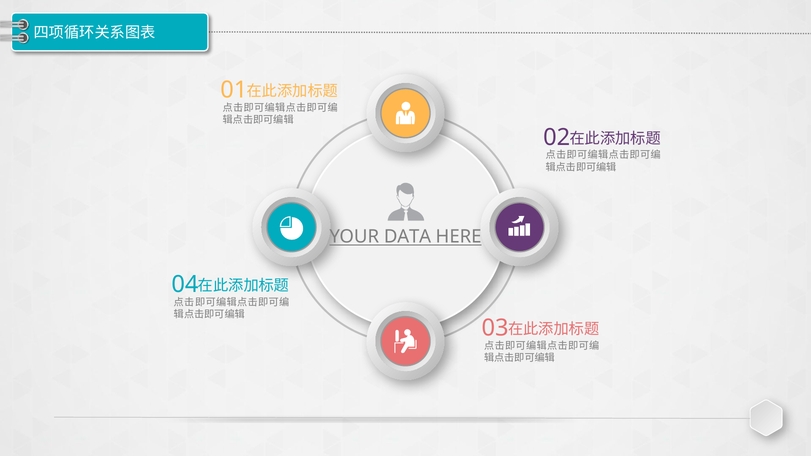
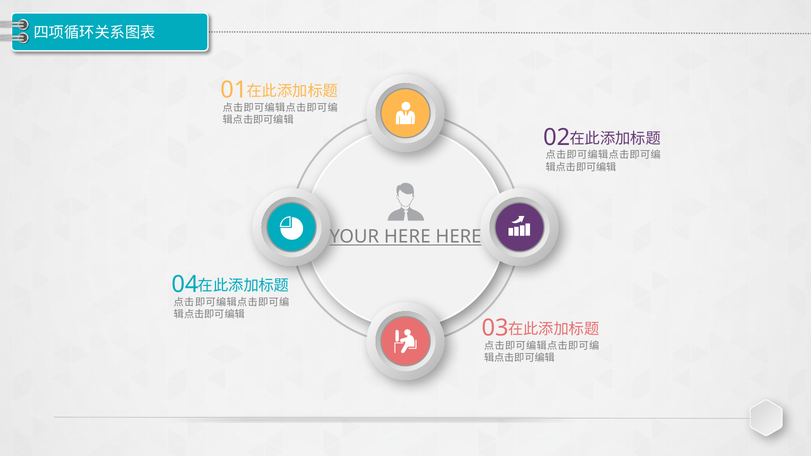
YOUR DATA: DATA -> HERE
